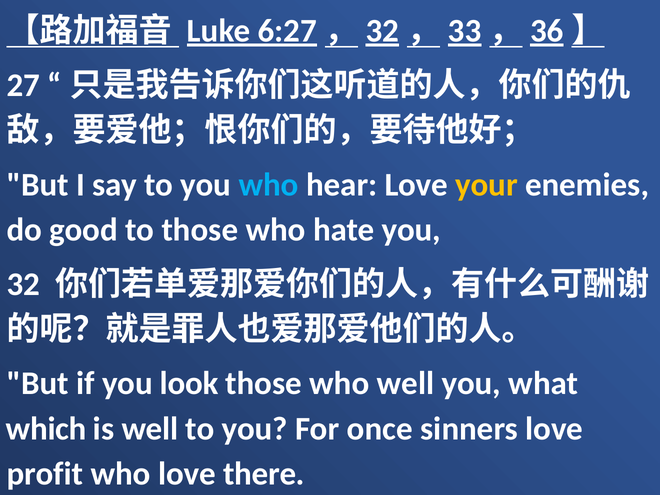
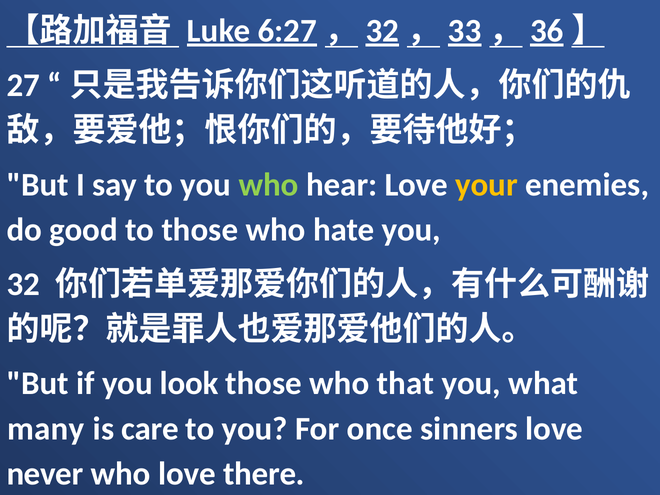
who at (269, 185) colour: light blue -> light green
who well: well -> that
which: which -> many
is well: well -> care
profit: profit -> never
